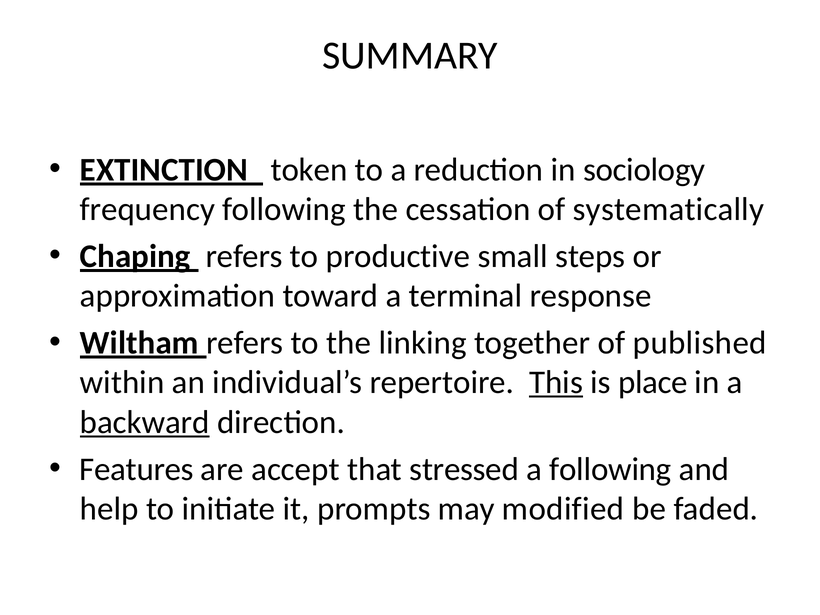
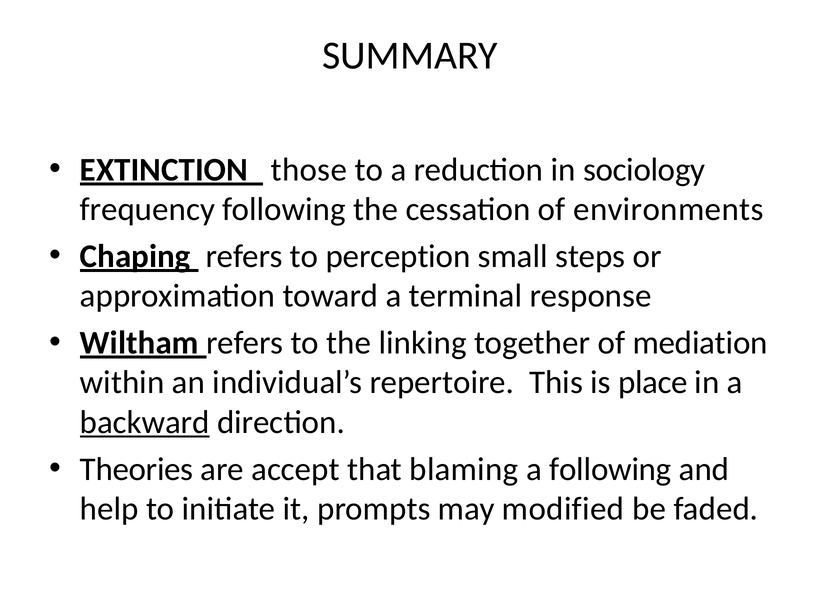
token: token -> those
systematically: systematically -> environments
productive: productive -> perception
published: published -> mediation
This underline: present -> none
Features: Features -> Theories
stressed: stressed -> blaming
